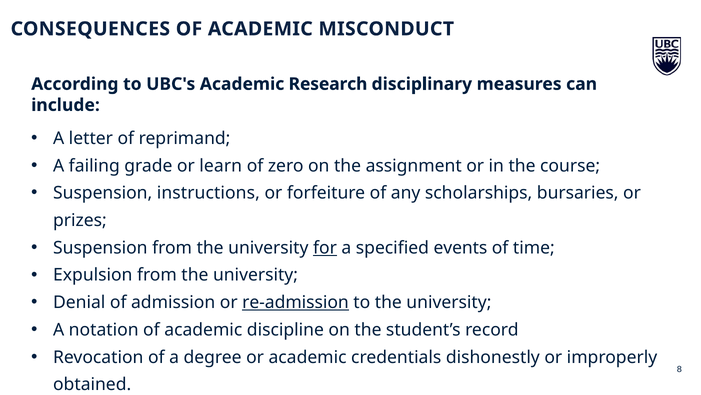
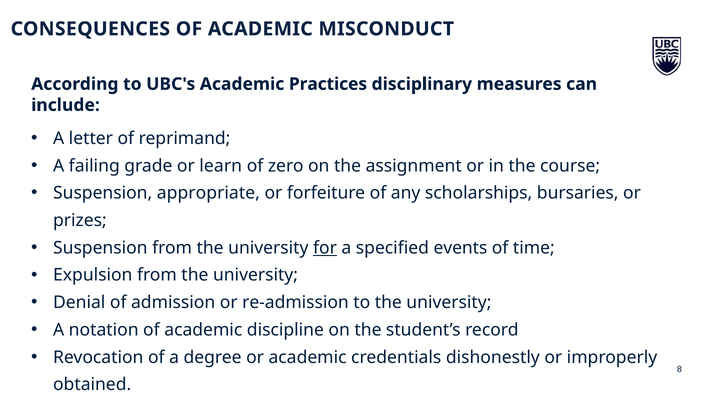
Research: Research -> Practices
instructions: instructions -> appropriate
re-admission underline: present -> none
